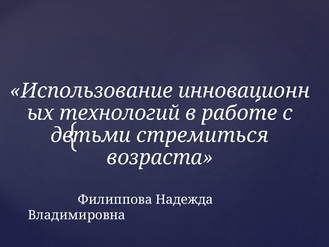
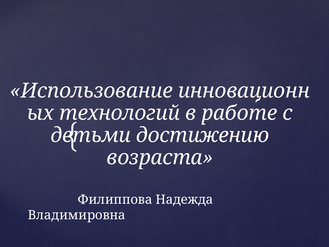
стремиться: стремиться -> достижению
